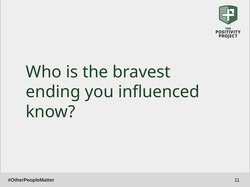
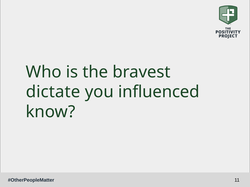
ending: ending -> dictate
